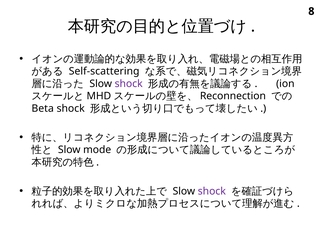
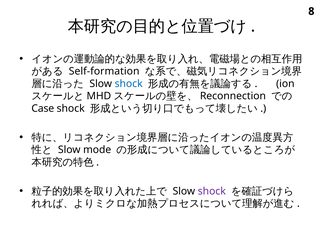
Self-scattering: Self-scattering -> Self-formation
shock at (129, 84) colour: purple -> blue
Beta: Beta -> Case
